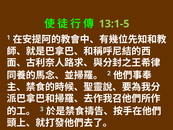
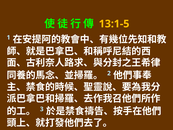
13:1-5 colour: light green -> yellow
